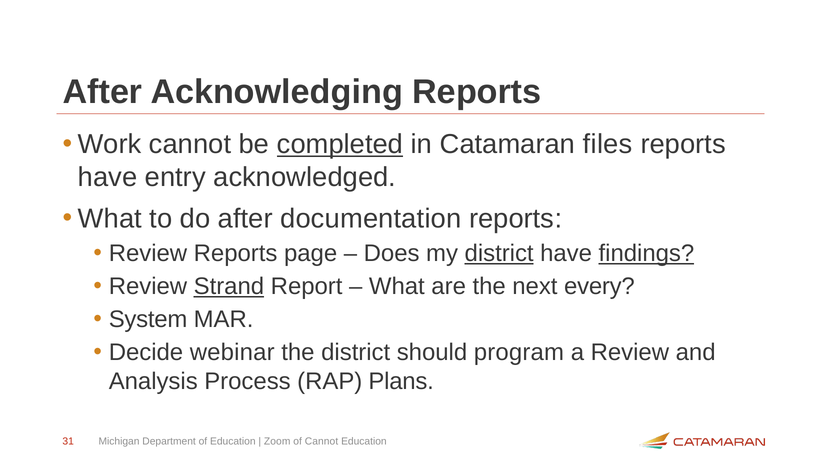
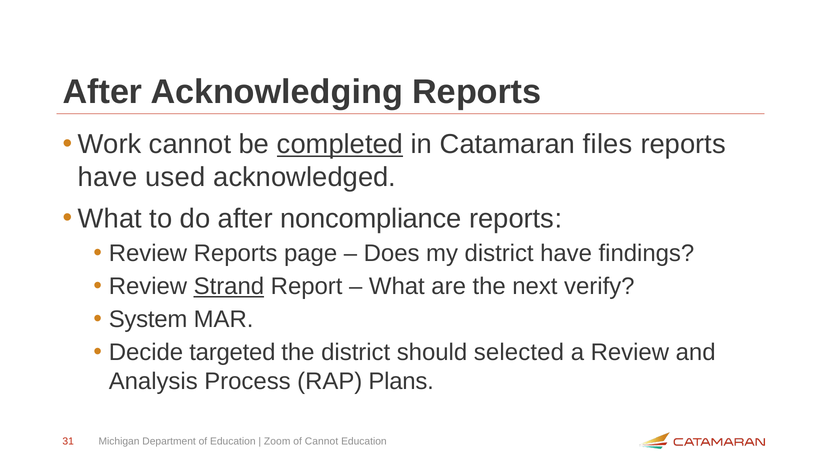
entry: entry -> used
documentation: documentation -> noncompliance
district at (499, 253) underline: present -> none
findings underline: present -> none
every: every -> verify
webinar: webinar -> targeted
program: program -> selected
